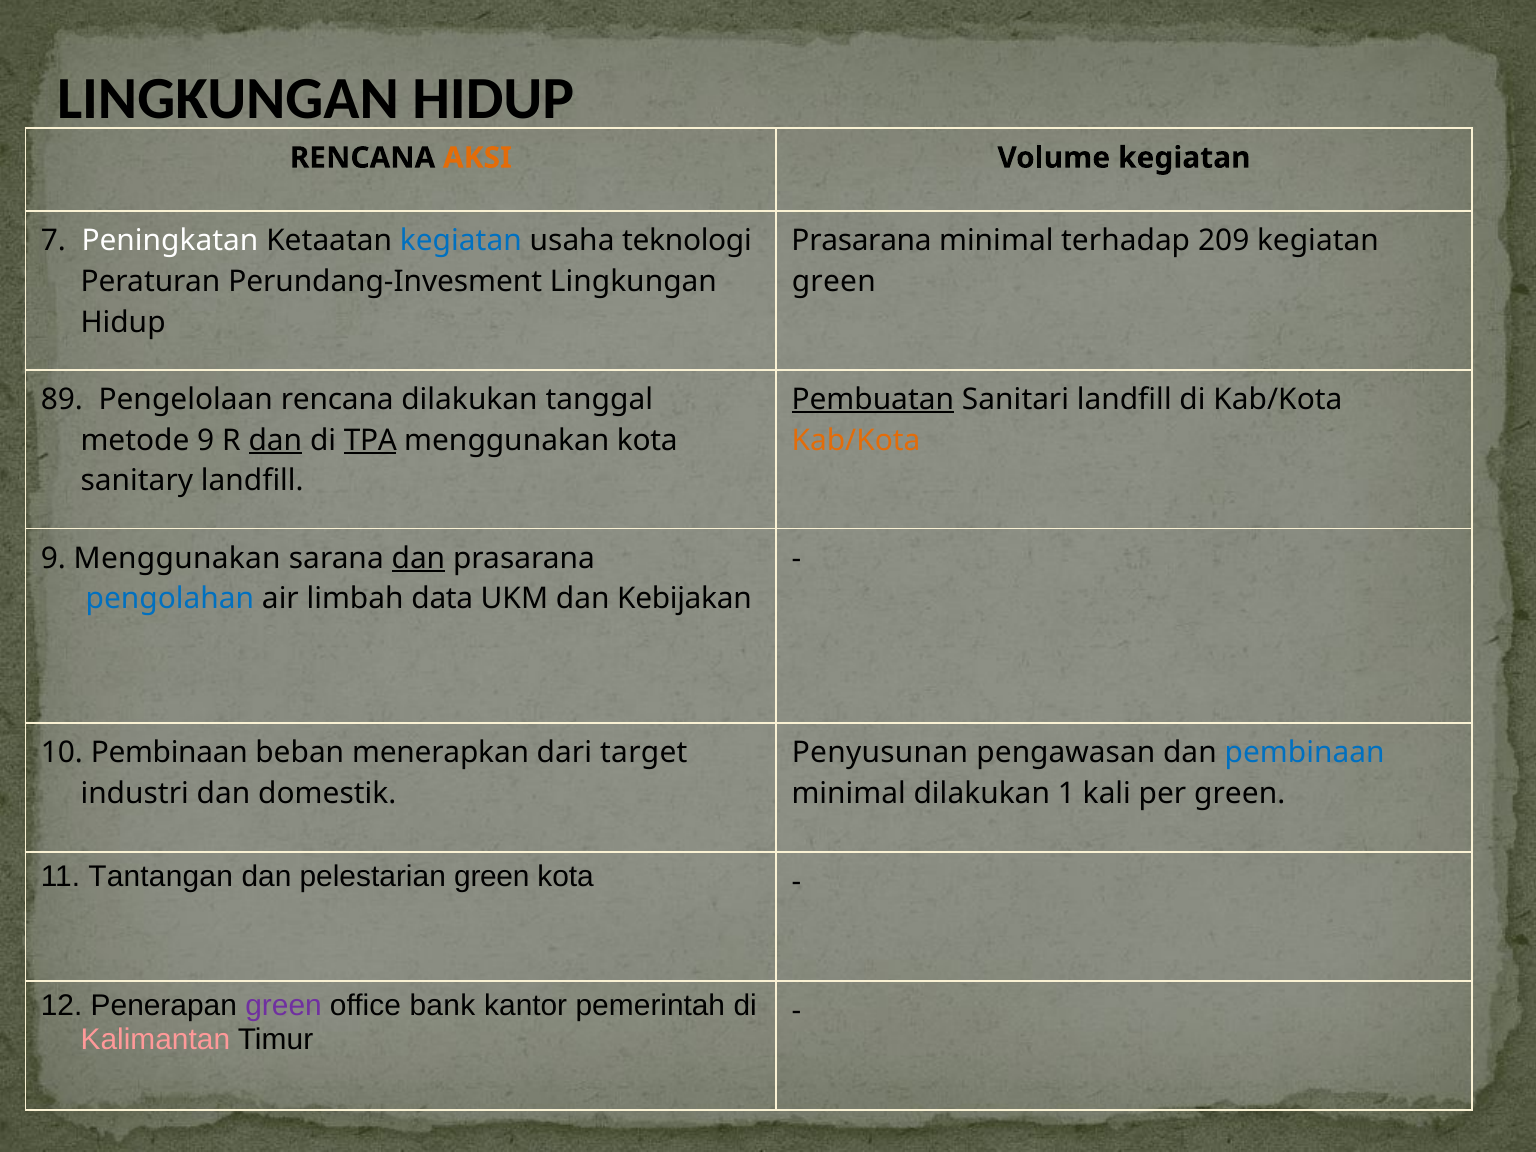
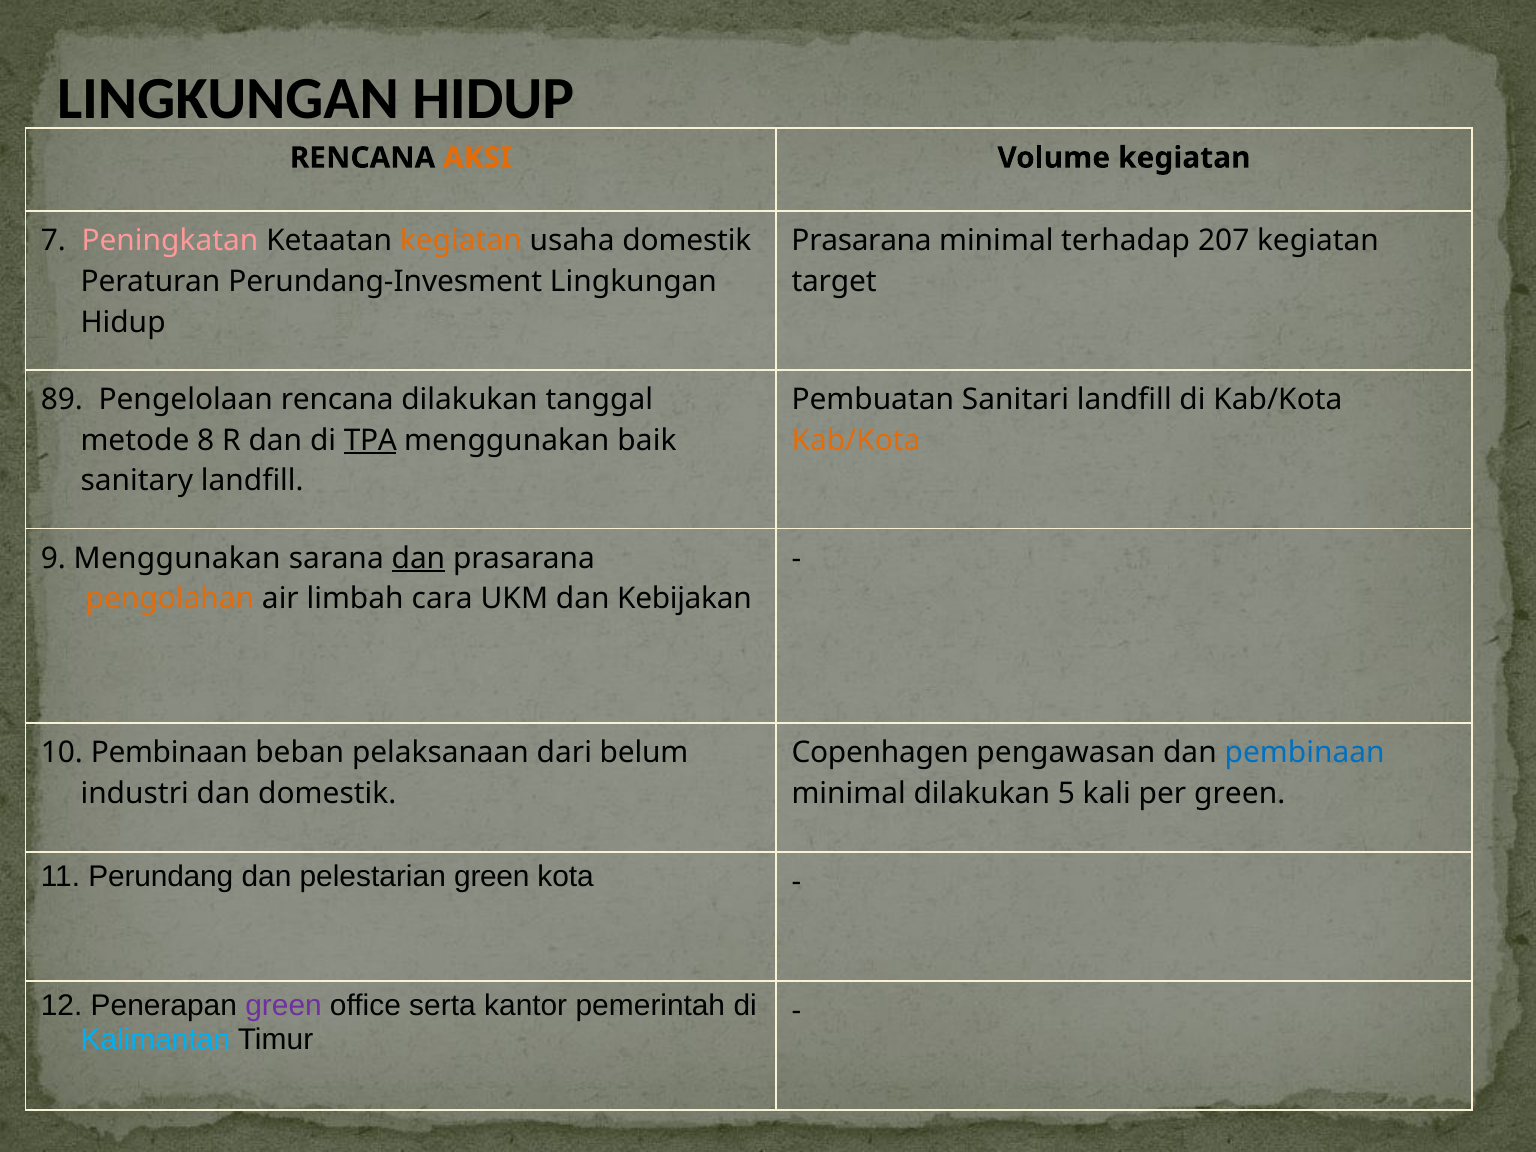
Peningkatan colour: white -> pink
kegiatan at (461, 241) colour: blue -> orange
usaha teknologi: teknologi -> domestik
209: 209 -> 207
green at (834, 282): green -> target
Pembuatan underline: present -> none
metode 9: 9 -> 8
dan at (275, 440) underline: present -> none
menggunakan kota: kota -> baik
pengolahan colour: blue -> orange
data: data -> cara
menerapkan: menerapkan -> pelaksanaan
target: target -> belum
Penyusunan: Penyusunan -> Copenhagen
1: 1 -> 5
Tantangan: Tantangan -> Perundang
bank: bank -> serta
Kalimantan colour: pink -> light blue
